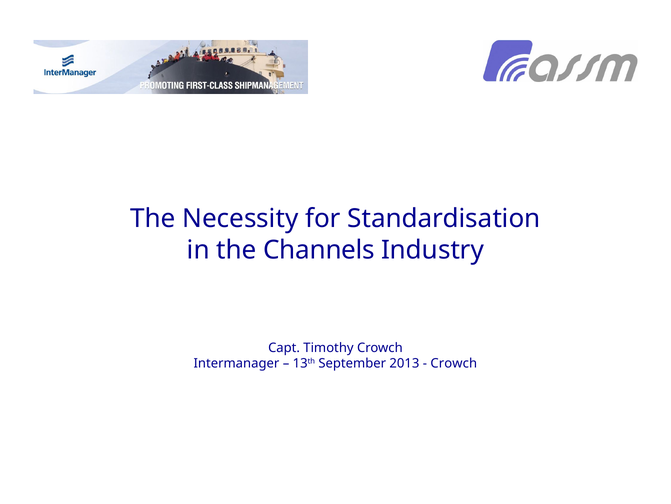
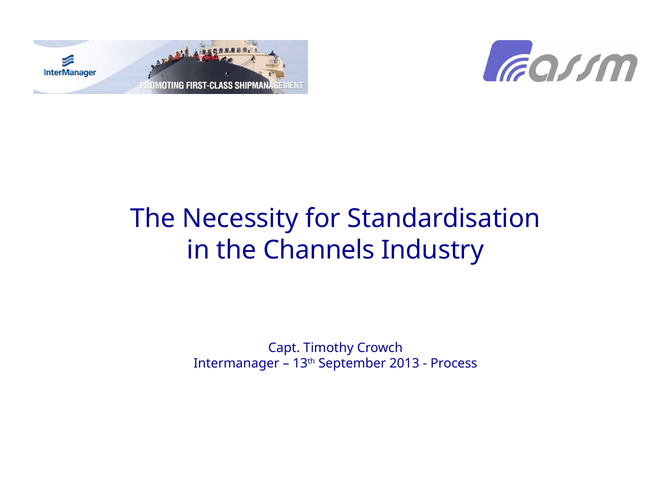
Crowch at (454, 363): Crowch -> Process
